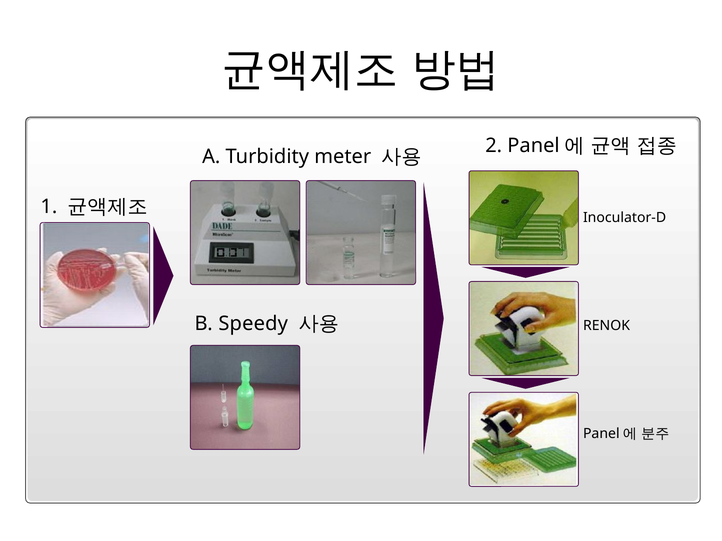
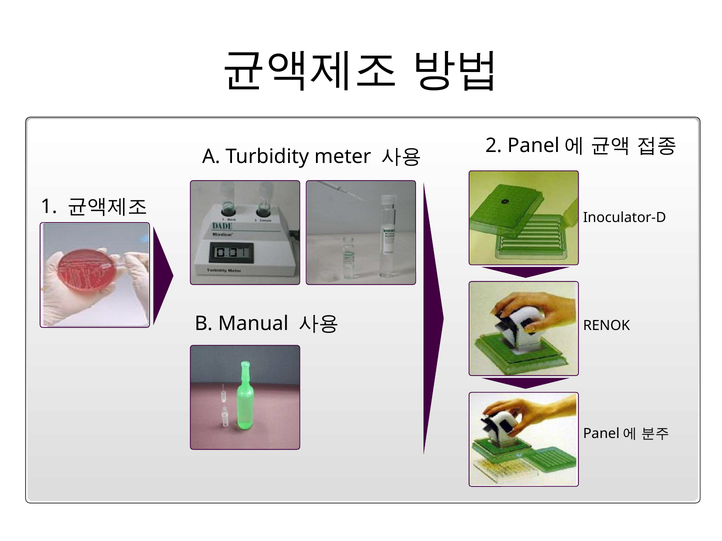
Speedy: Speedy -> Manual
